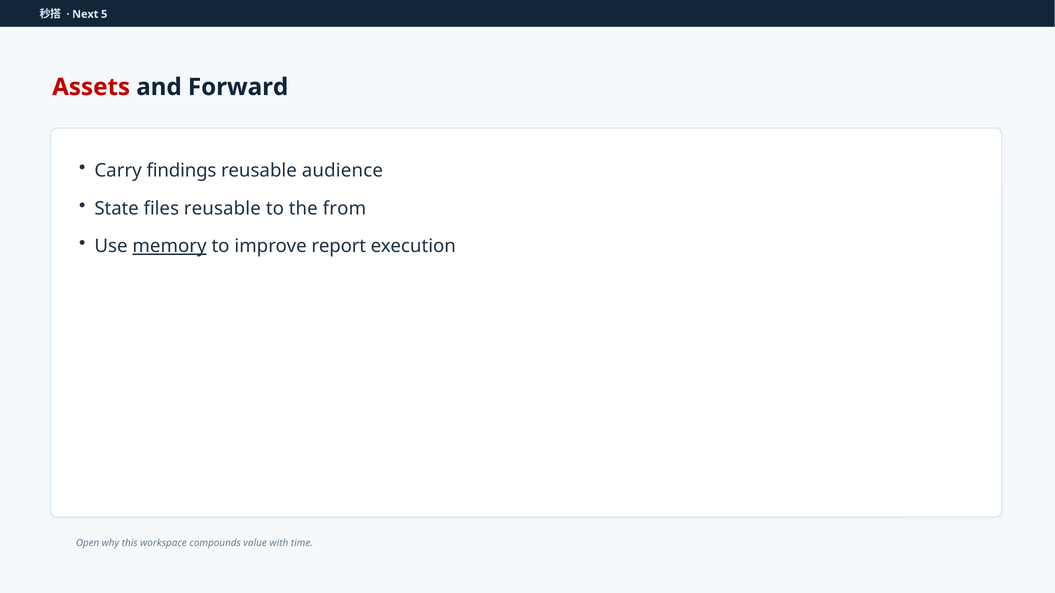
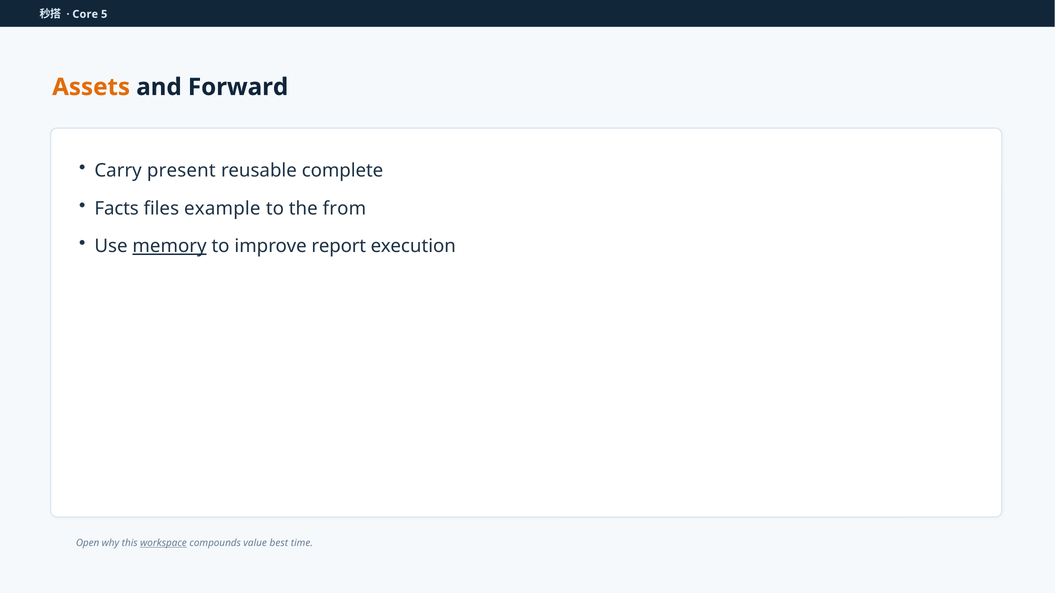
Next: Next -> Core
Assets colour: red -> orange
findings: findings -> present
audience: audience -> complete
State: State -> Facts
files reusable: reusable -> example
workspace underline: none -> present
with: with -> best
